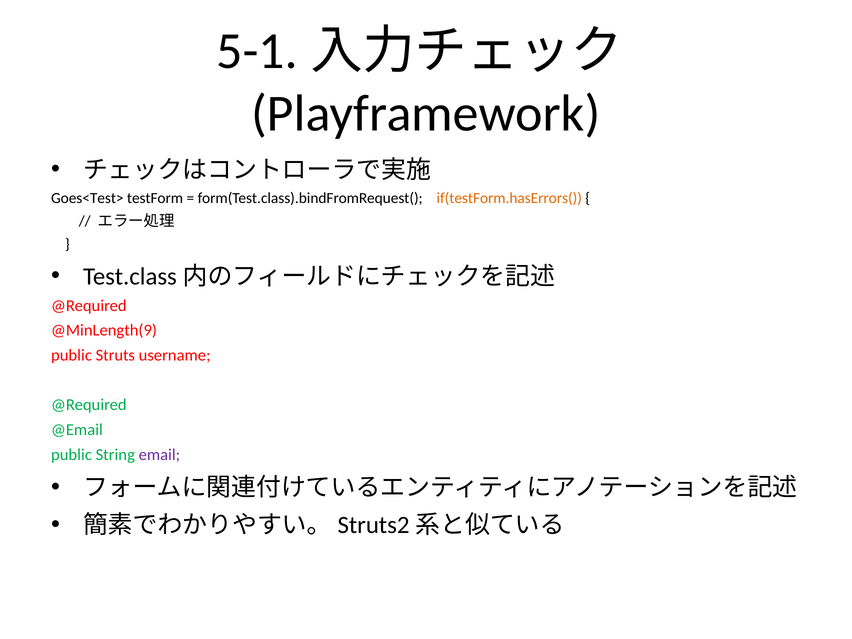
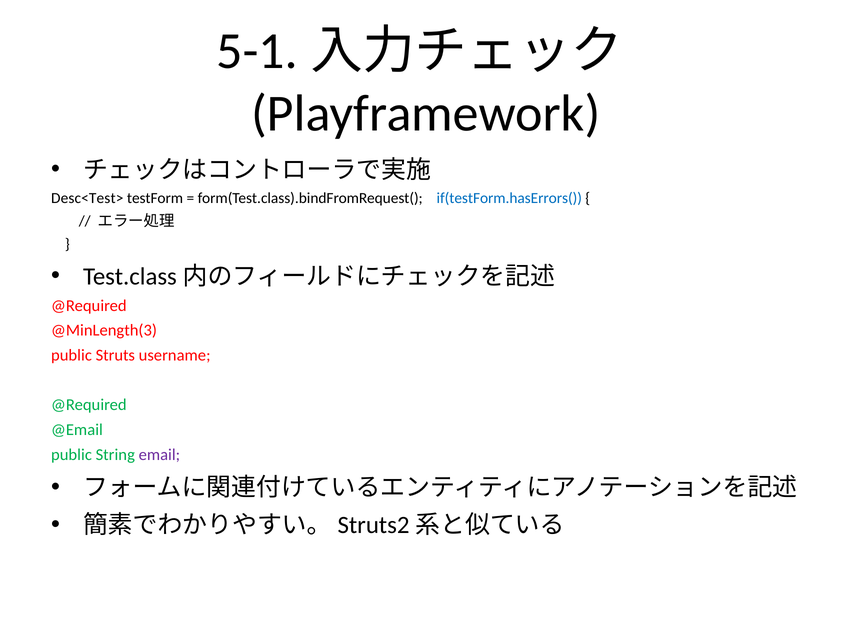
Goes<Test>: Goes<Test> -> Desc<Test>
if(testForm.hasErrors( colour: orange -> blue
@MinLength(9: @MinLength(9 -> @MinLength(3
